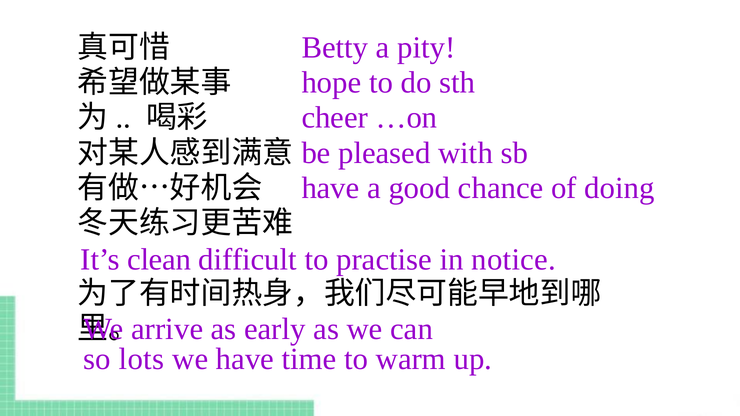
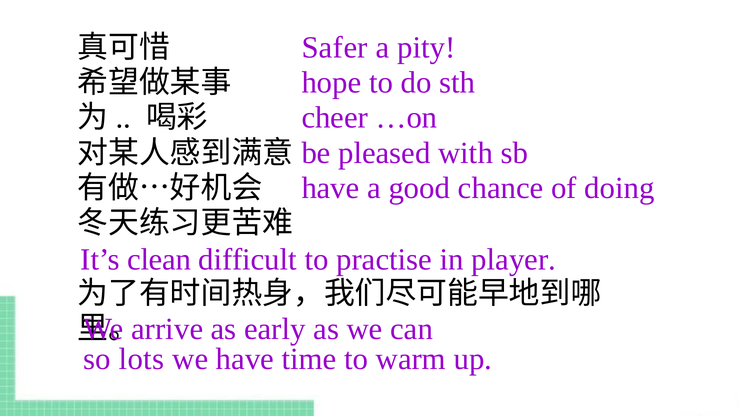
Betty: Betty -> Safer
notice: notice -> player
